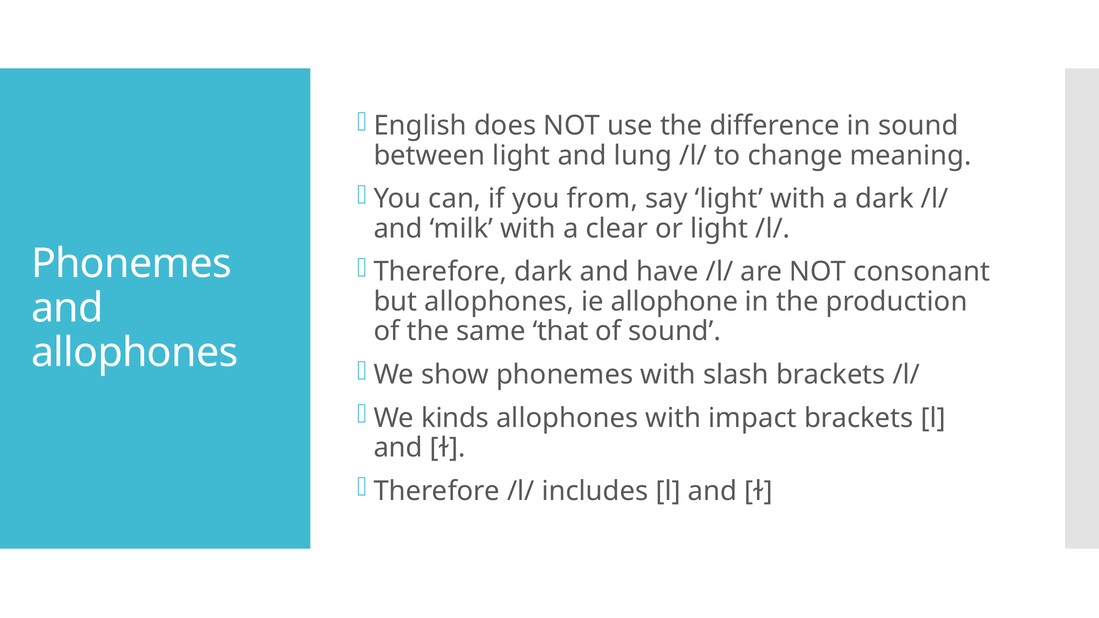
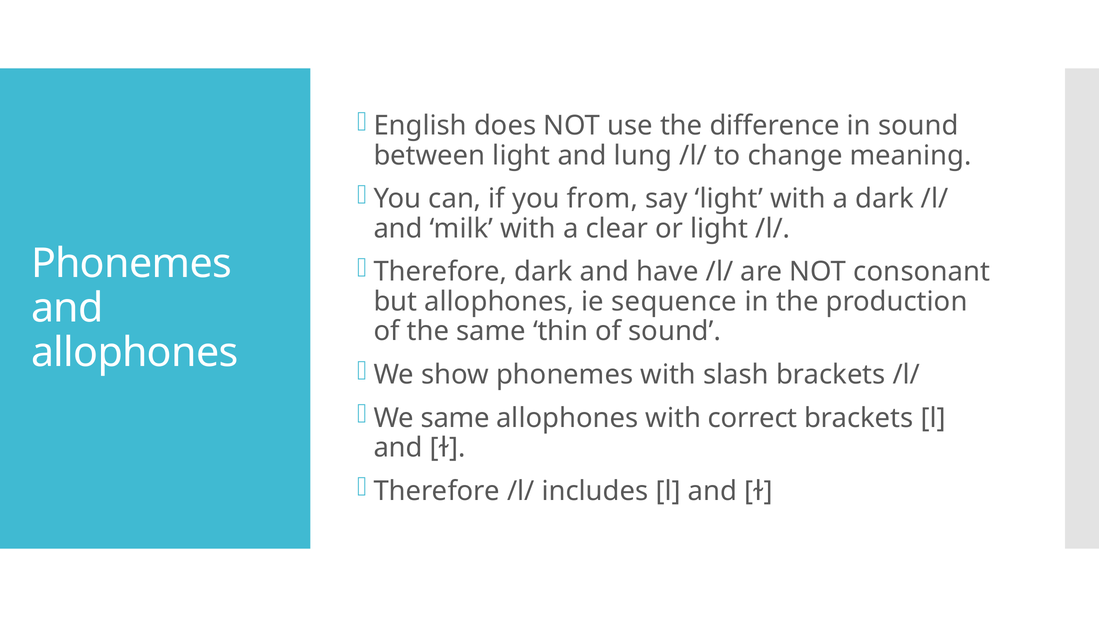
allophone: allophone -> sequence
that: that -> thin
We kinds: kinds -> same
impact: impact -> correct
